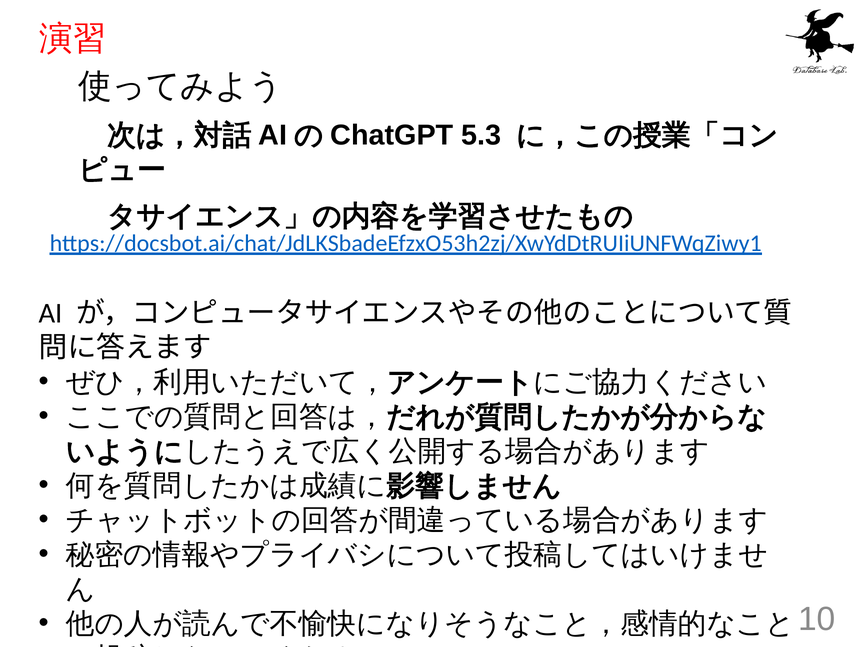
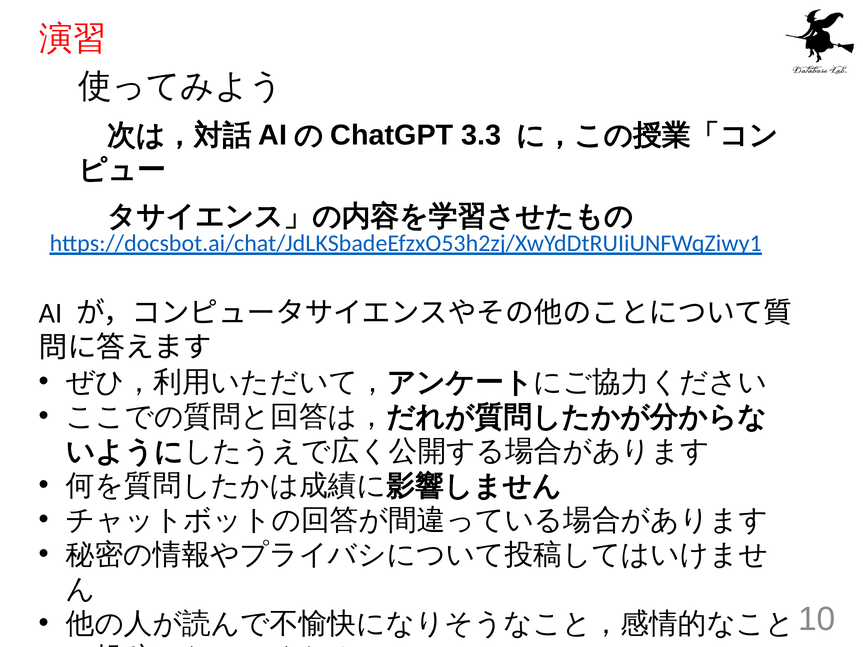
5.3: 5.3 -> 3.3
